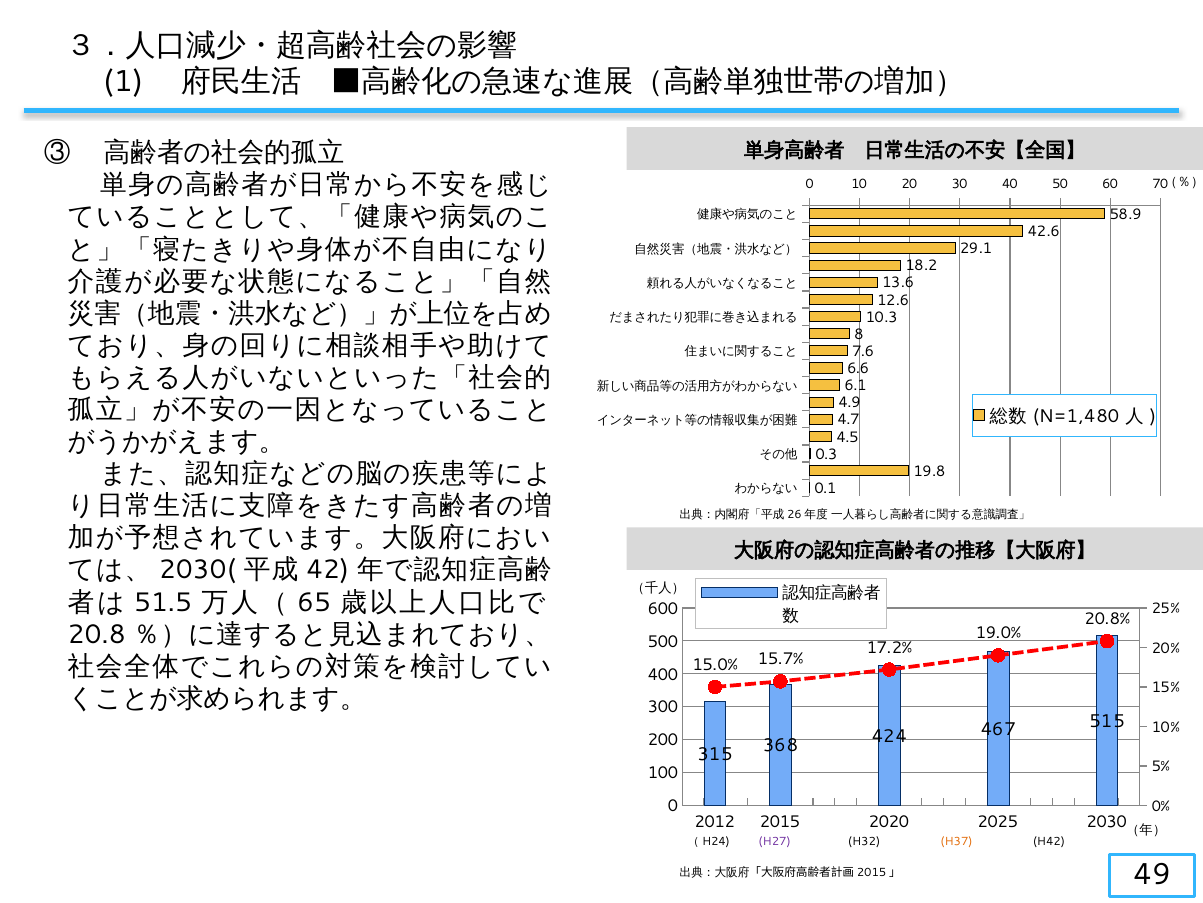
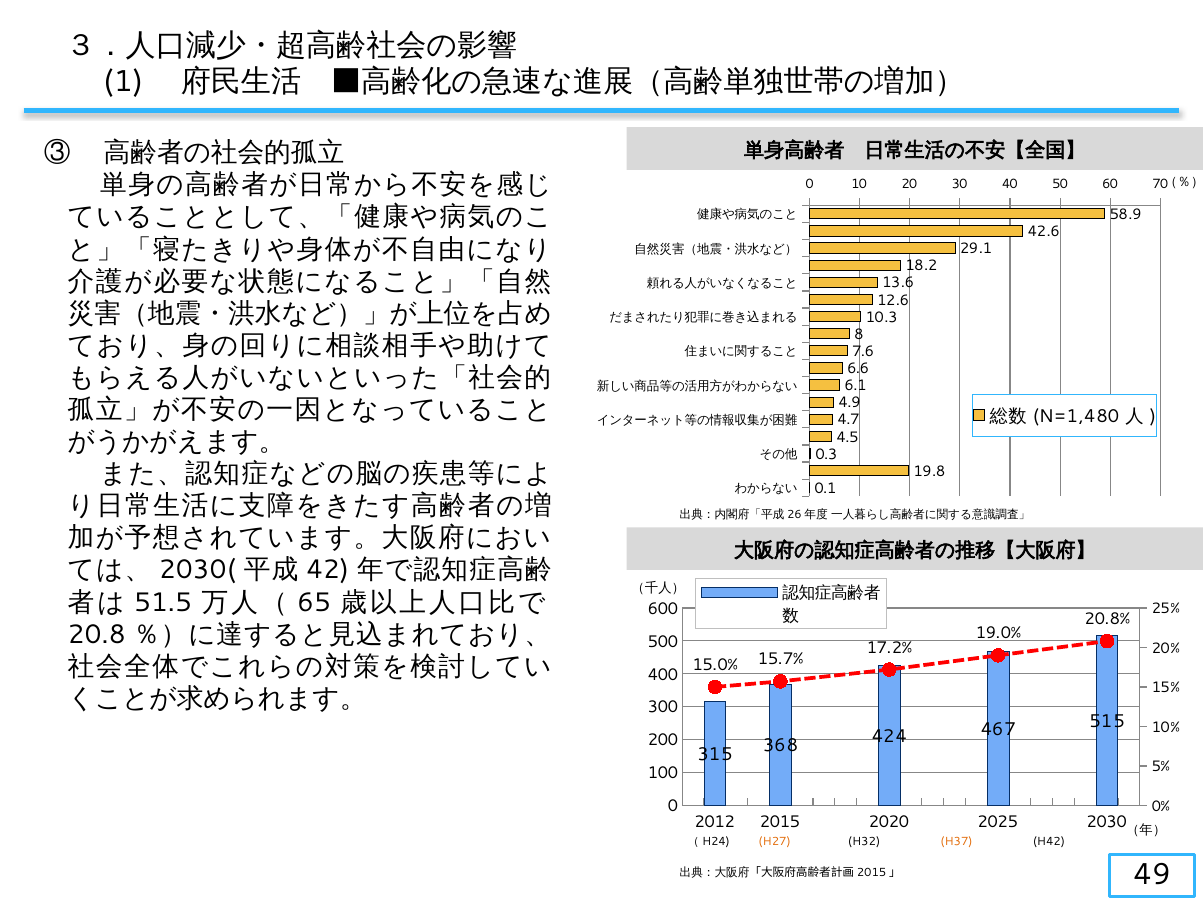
H27 colour: purple -> orange
